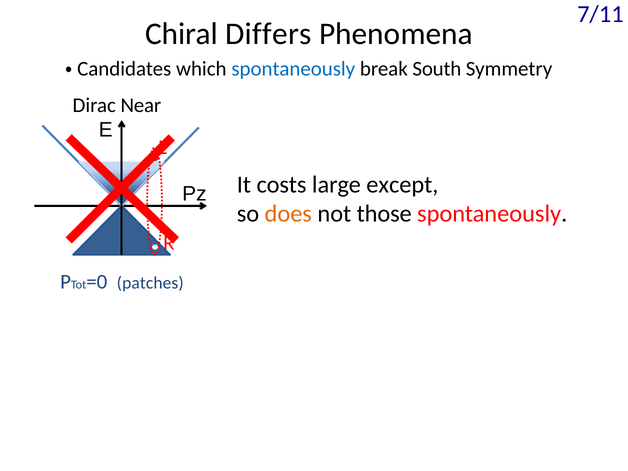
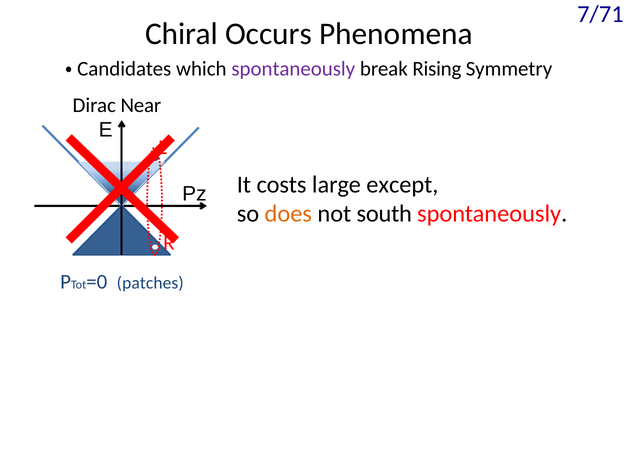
7/11: 7/11 -> 7/71
Differs: Differs -> Occurs
spontaneously at (293, 69) colour: blue -> purple
South: South -> Rising
those: those -> south
